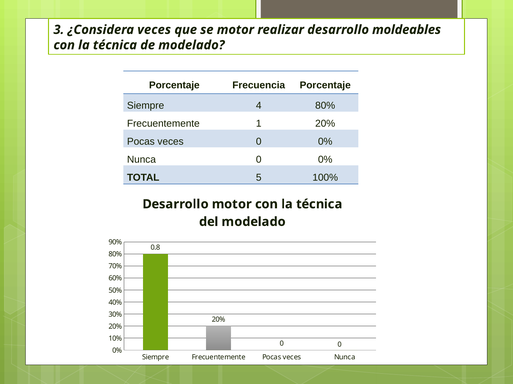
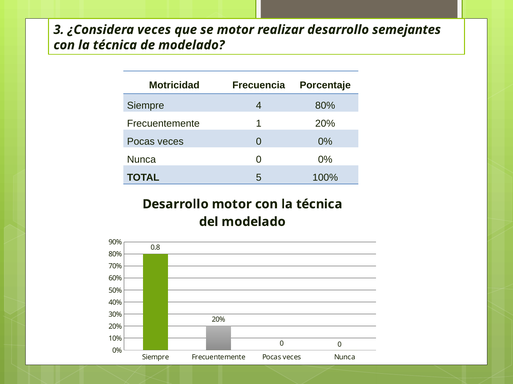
moldeables: moldeables -> semejantes
Porcentaje at (174, 85): Porcentaje -> Motricidad
